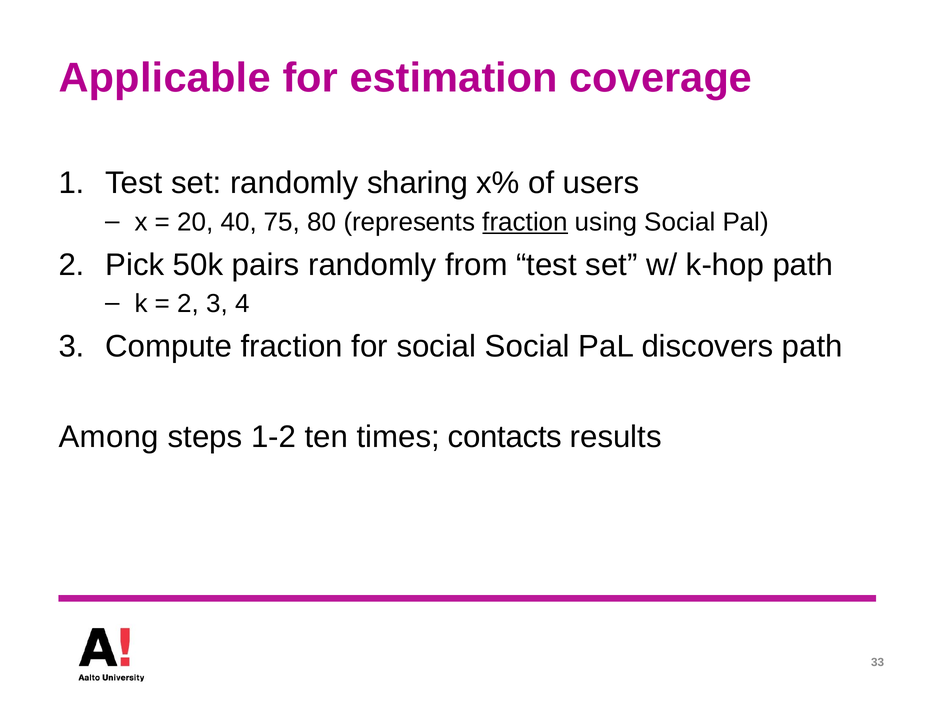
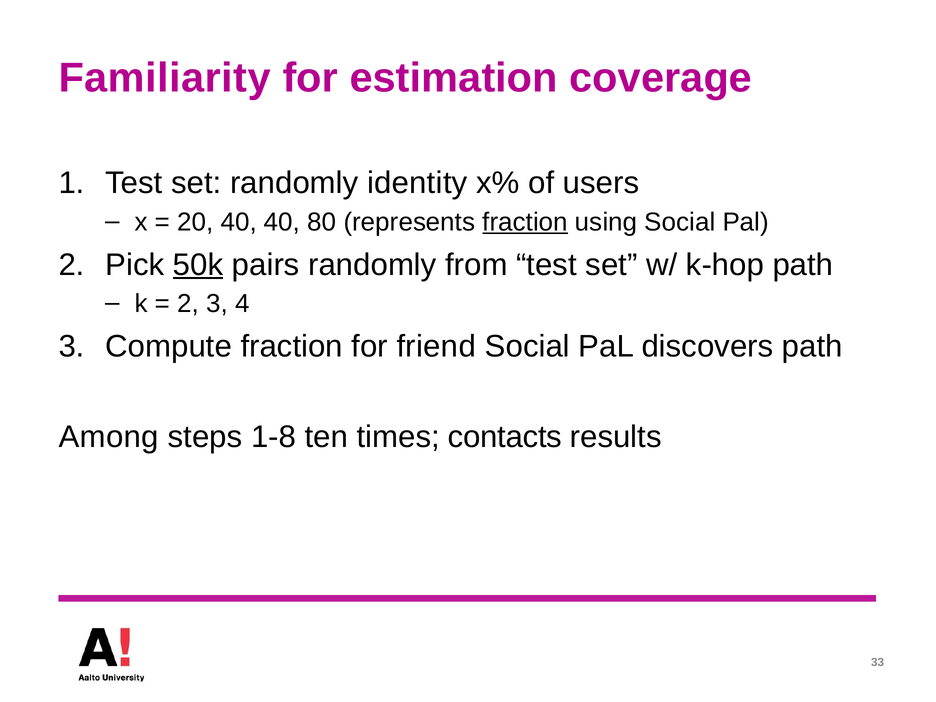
Applicable: Applicable -> Familiarity
sharing: sharing -> identity
40 75: 75 -> 40
50k underline: none -> present
for social: social -> friend
1-2: 1-2 -> 1-8
